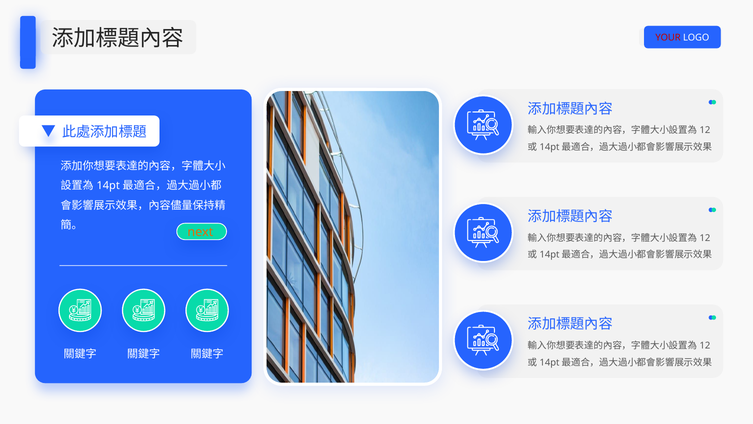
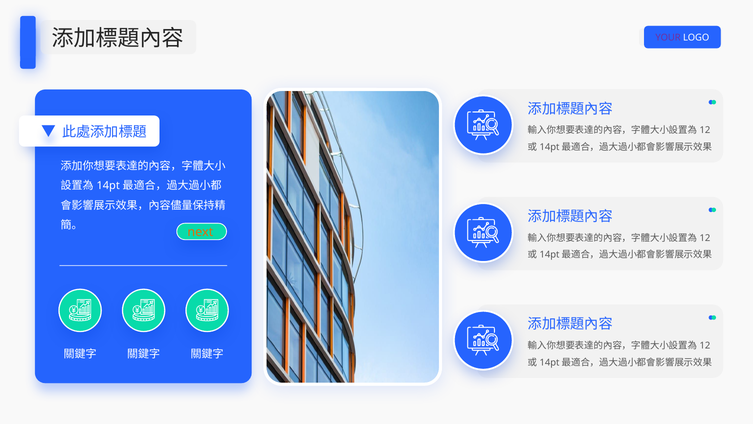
YOUR colour: red -> purple
